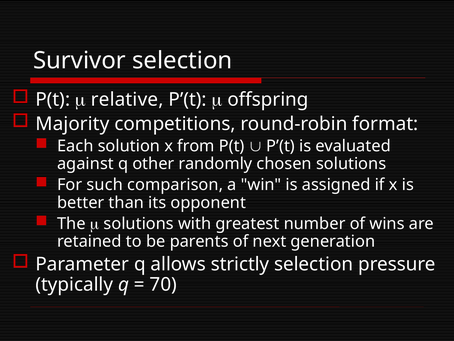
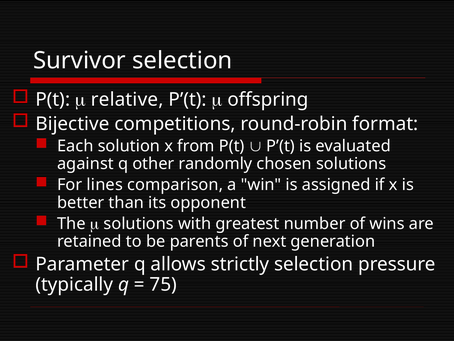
Majority: Majority -> Bijective
such: such -> lines
70: 70 -> 75
